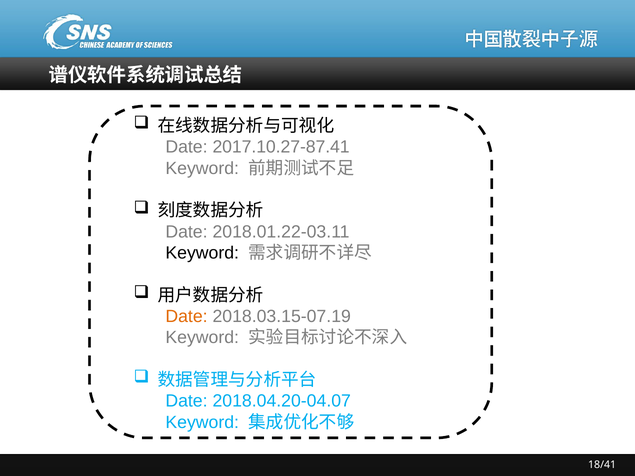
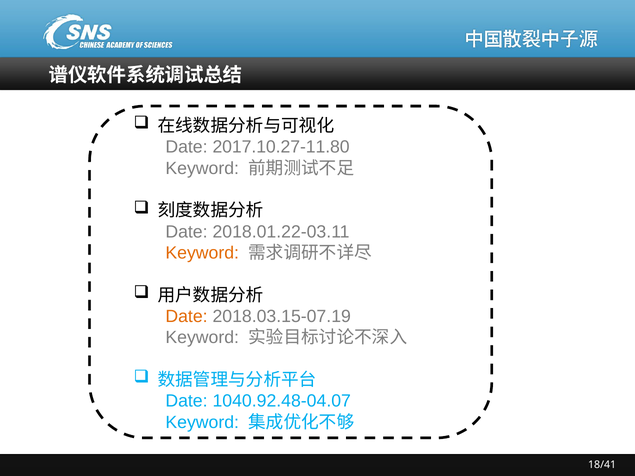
2017.10.27-87.41: 2017.10.27-87.41 -> 2017.10.27-11.80
Keyword at (202, 253) colour: black -> orange
2018.04.20-04.07: 2018.04.20-04.07 -> 1040.92.48-04.07
